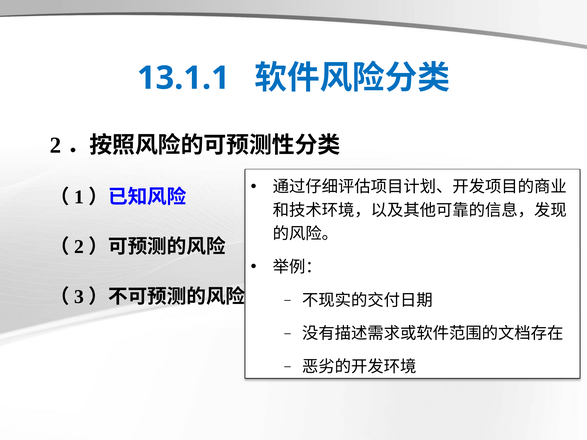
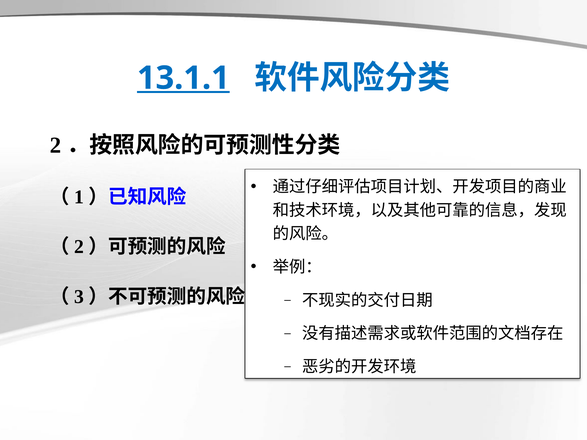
13.1.1 underline: none -> present
